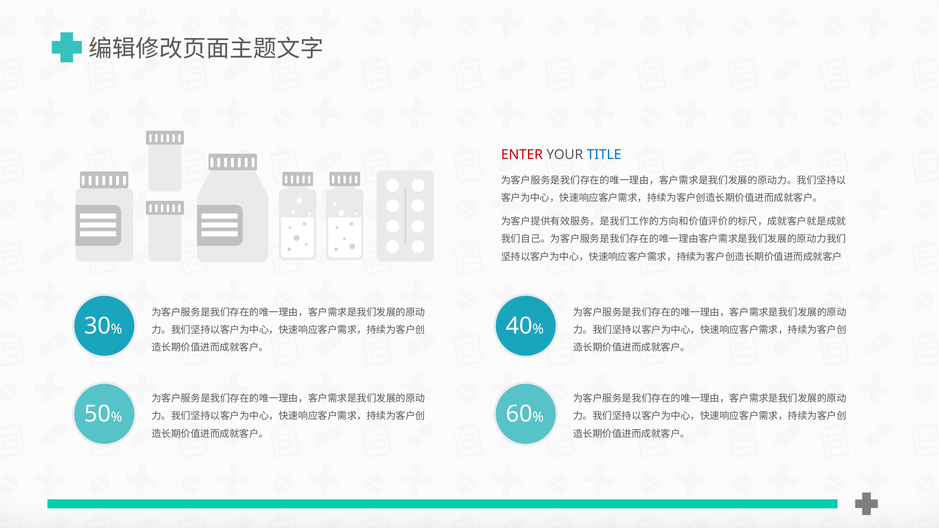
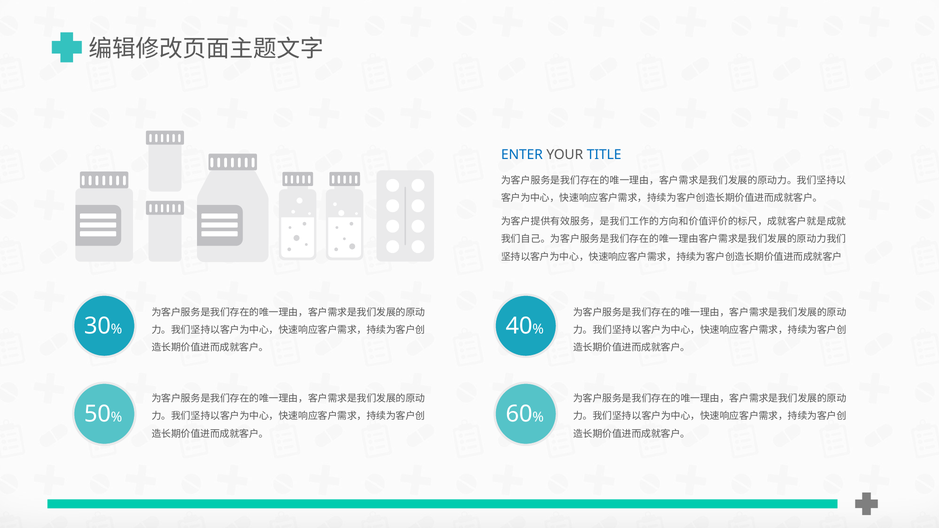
ENTER colour: red -> blue
